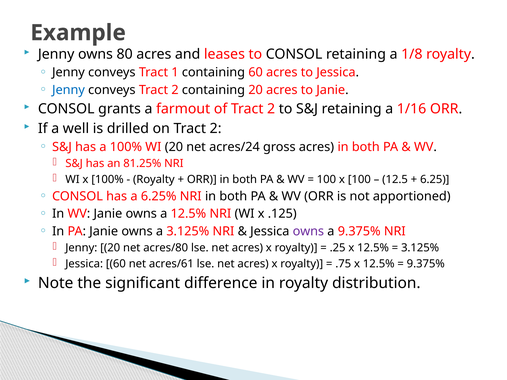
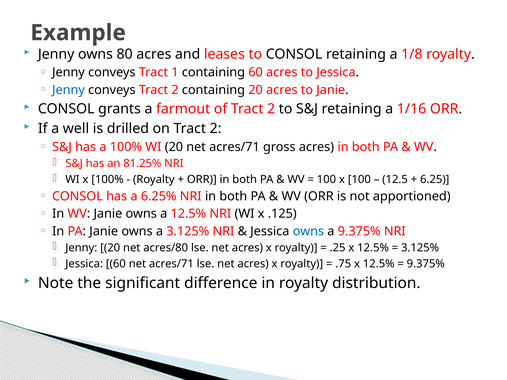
20 net acres/24: acres/24 -> acres/71
owns at (308, 231) colour: purple -> blue
60 net acres/61: acres/61 -> acres/71
